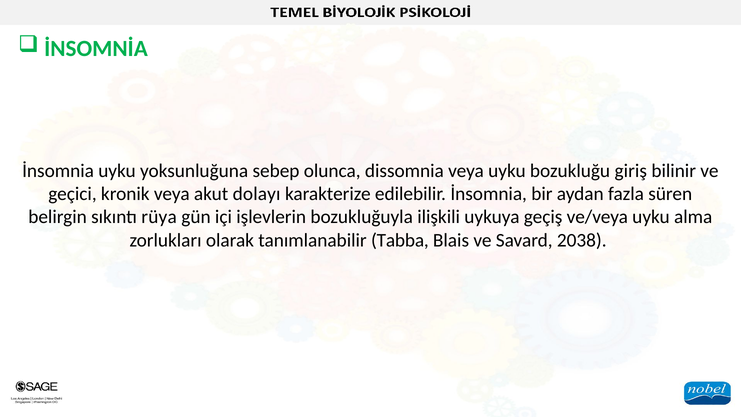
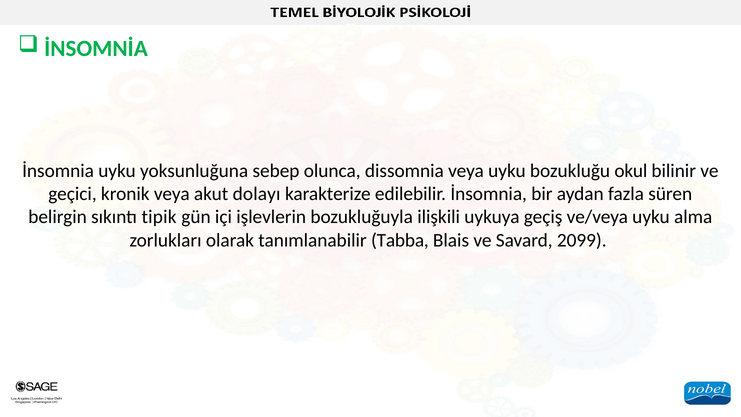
giriş: giriş -> okul
rüya: rüya -> tipik
2038: 2038 -> 2099
